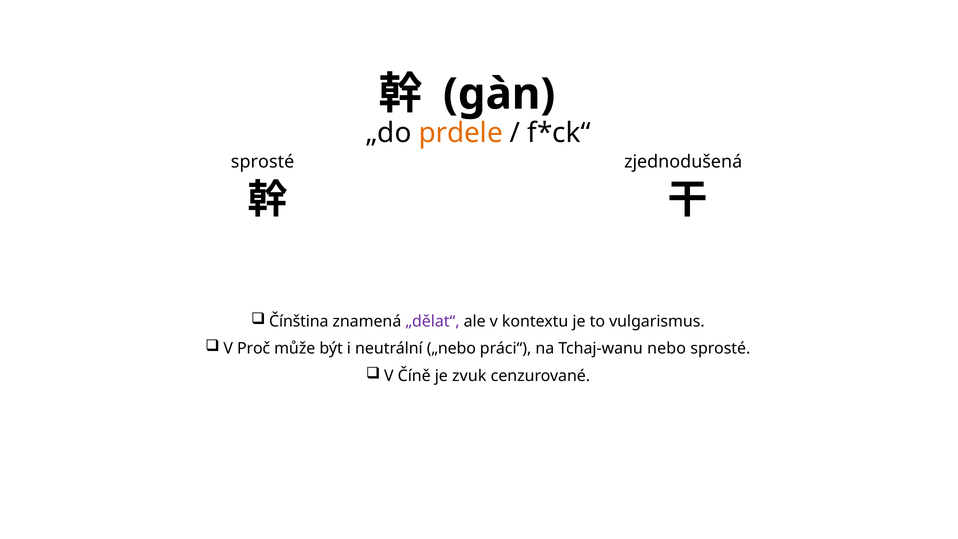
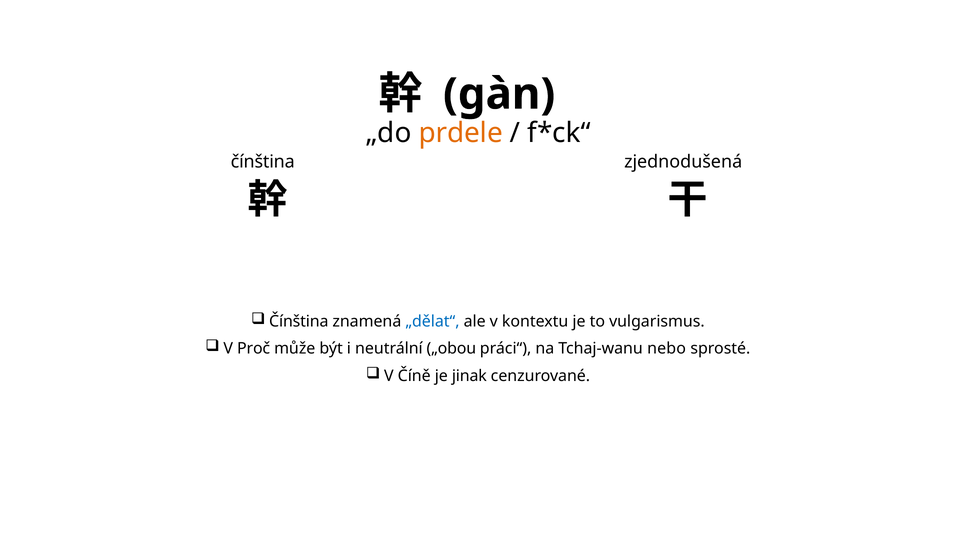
sprosté at (263, 162): sprosté -> čínština
„dělat“ colour: purple -> blue
„nebo: „nebo -> „obou
zvuk: zvuk -> jinak
